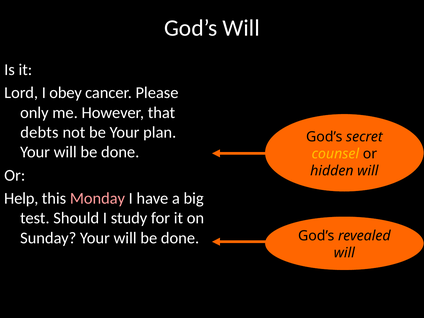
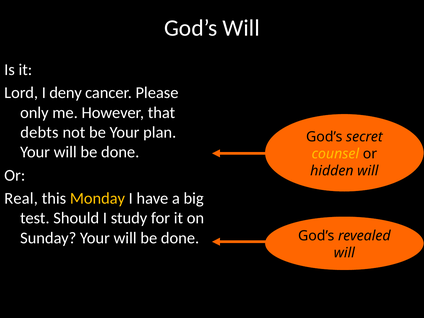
obey: obey -> deny
Help: Help -> Real
Monday colour: pink -> yellow
